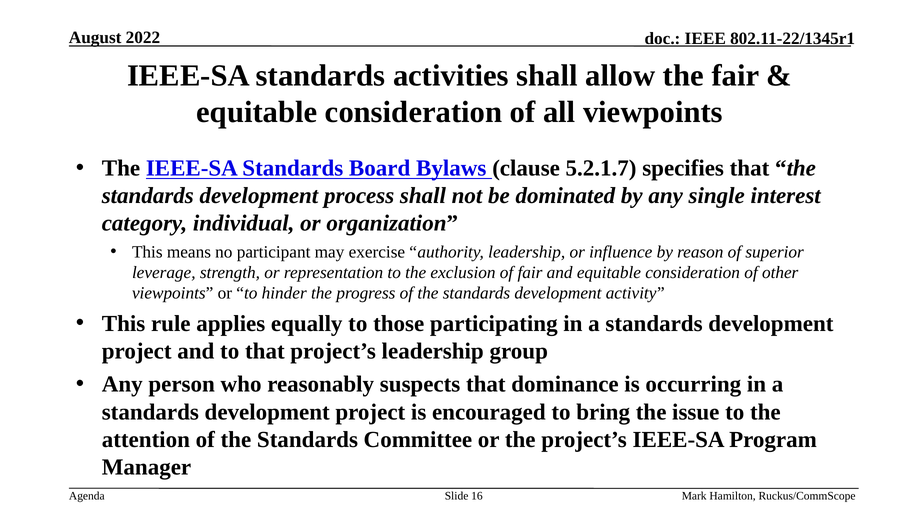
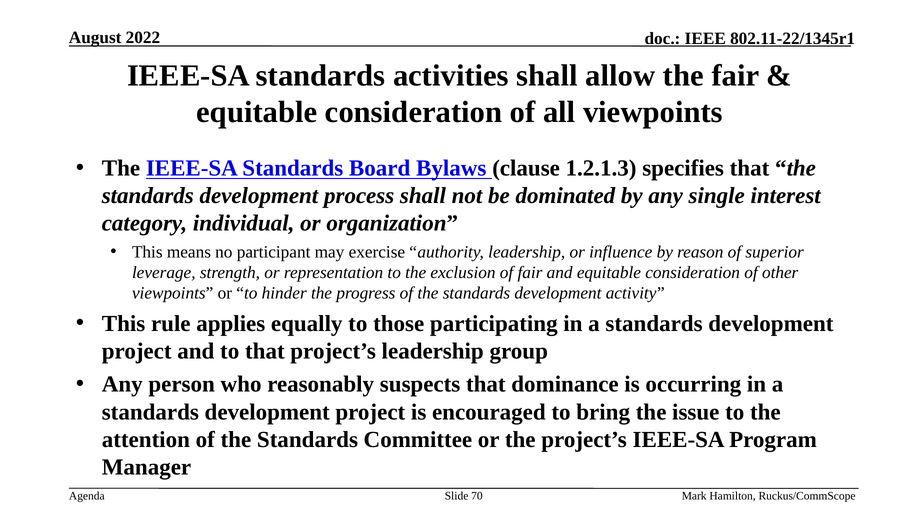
5.2.1.7: 5.2.1.7 -> 1.2.1.3
16: 16 -> 70
